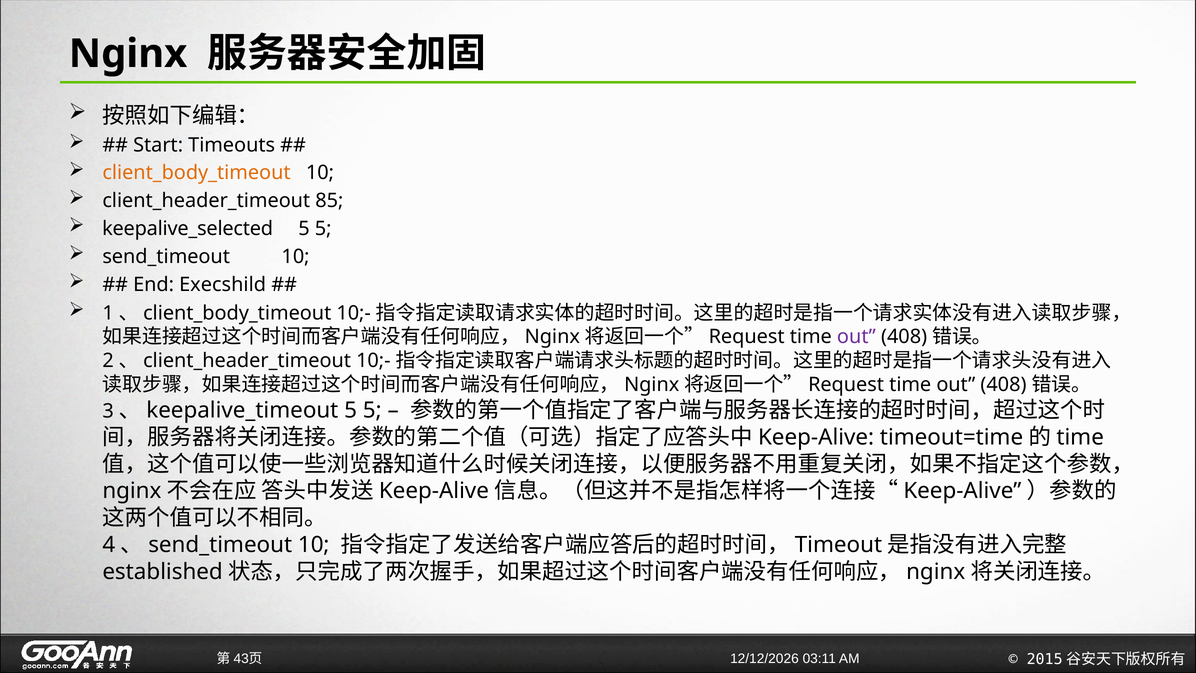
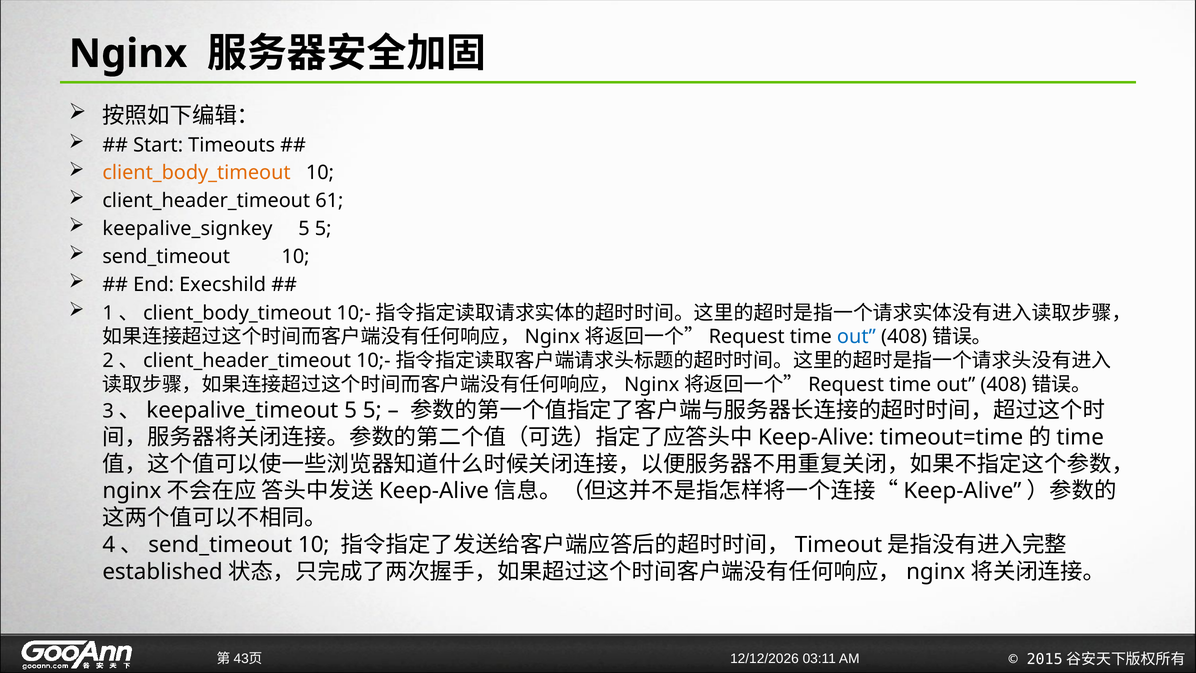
85: 85 -> 61
keepalive_selected: keepalive_selected -> keepalive_signkey
out at (856, 337) colour: purple -> blue
